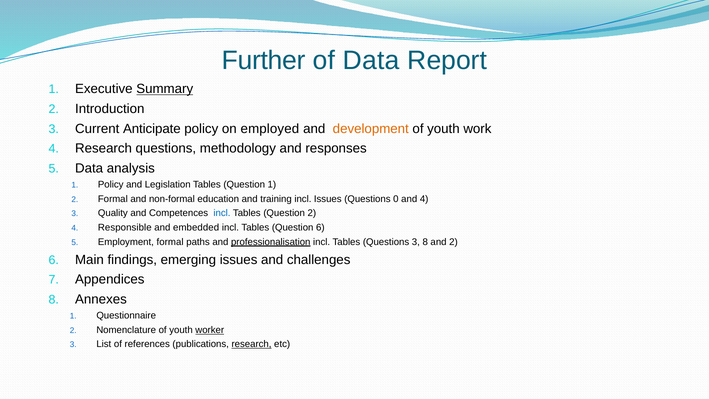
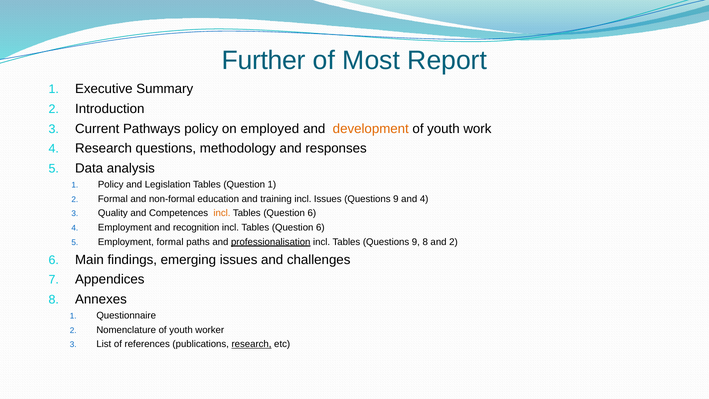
of Data: Data -> Most
Summary underline: present -> none
Anticipate: Anticipate -> Pathways
0 at (396, 199): 0 -> 9
incl at (222, 213) colour: blue -> orange
2 at (312, 213): 2 -> 6
4 Responsible: Responsible -> Employment
embedded: embedded -> recognition
Tables Questions 3: 3 -> 9
worker underline: present -> none
